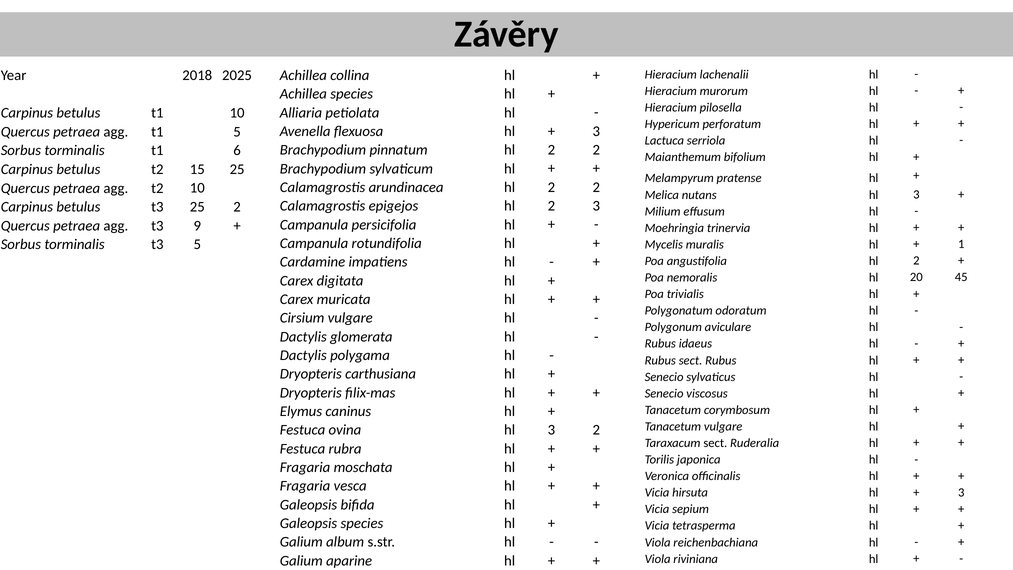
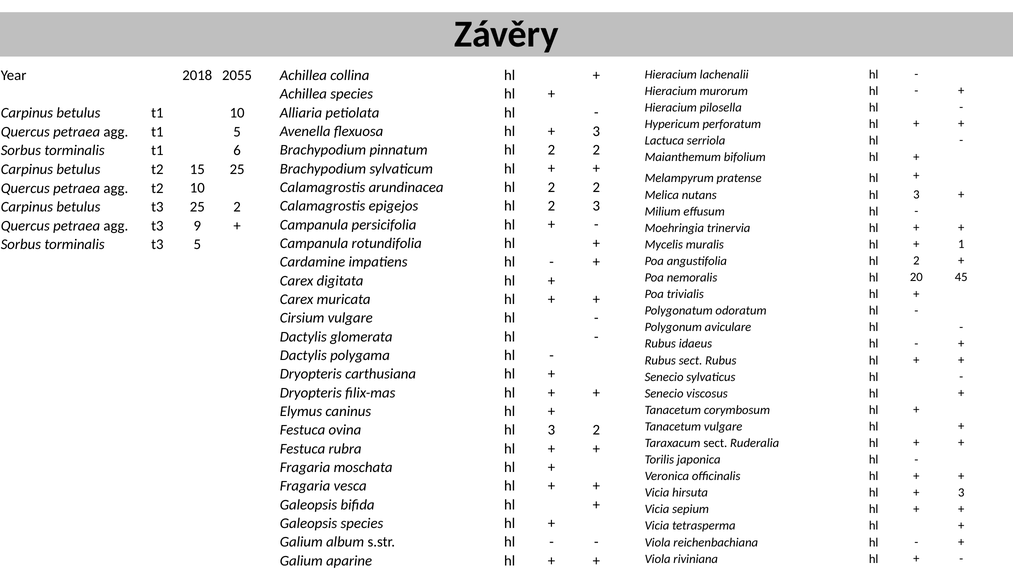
2025: 2025 -> 2055
